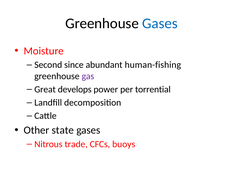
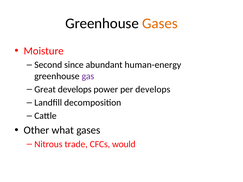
Gases at (160, 24) colour: blue -> orange
human-fishing: human-fishing -> human-energy
per torrential: torrential -> develops
state: state -> what
buoys: buoys -> would
